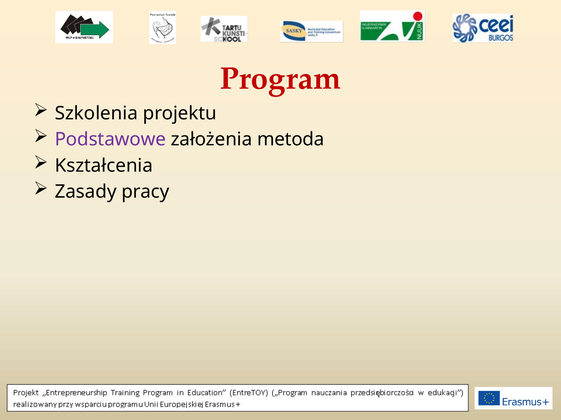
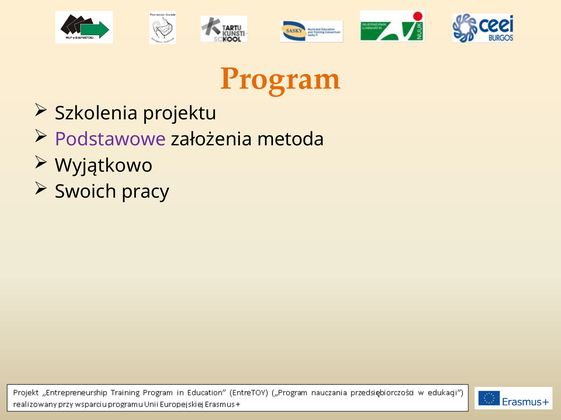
Program colour: red -> orange
Kształcenia: Kształcenia -> Wyjątkowo
Zasady: Zasady -> Swoich
